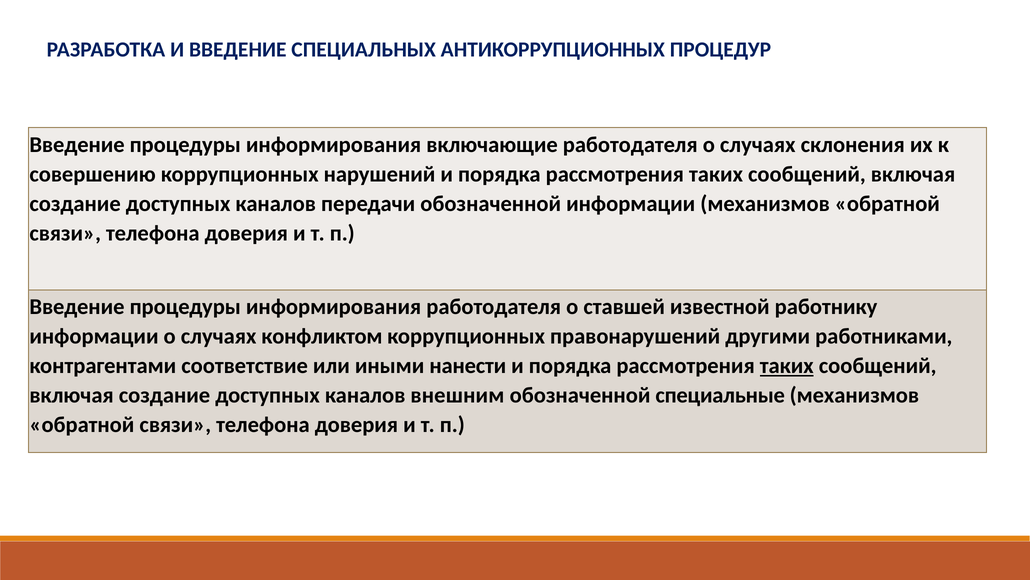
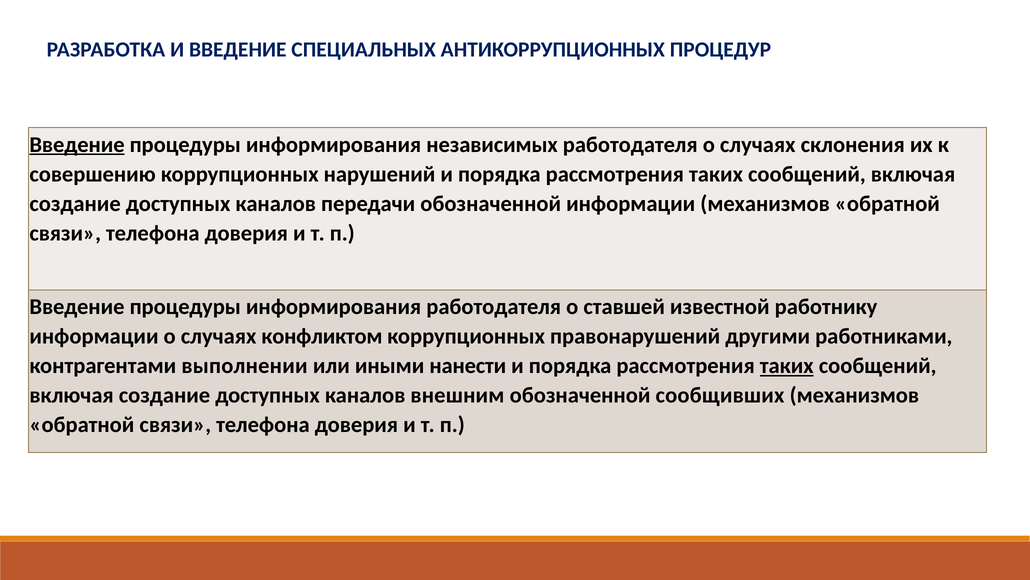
Введение at (77, 145) underline: none -> present
включающие: включающие -> независимых
соответствие: соответствие -> выполнении
специальные: специальные -> сообщивших
